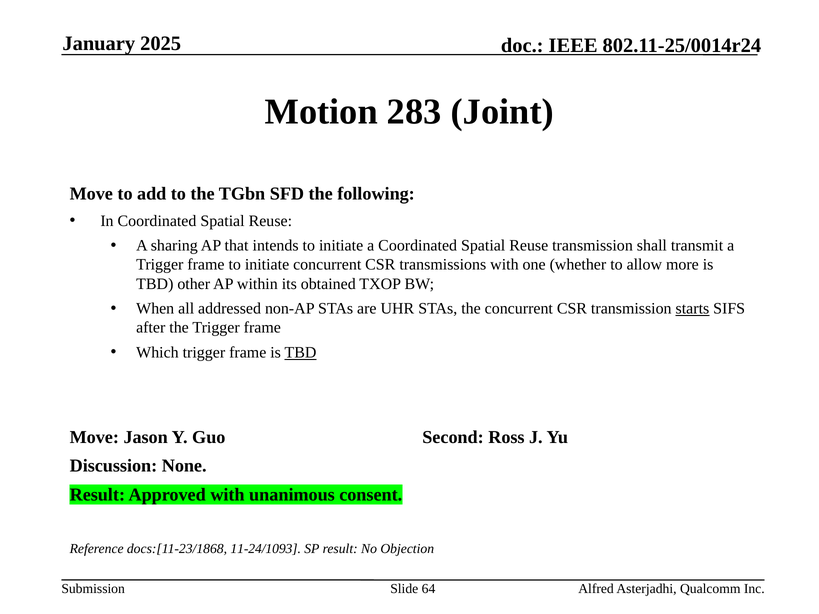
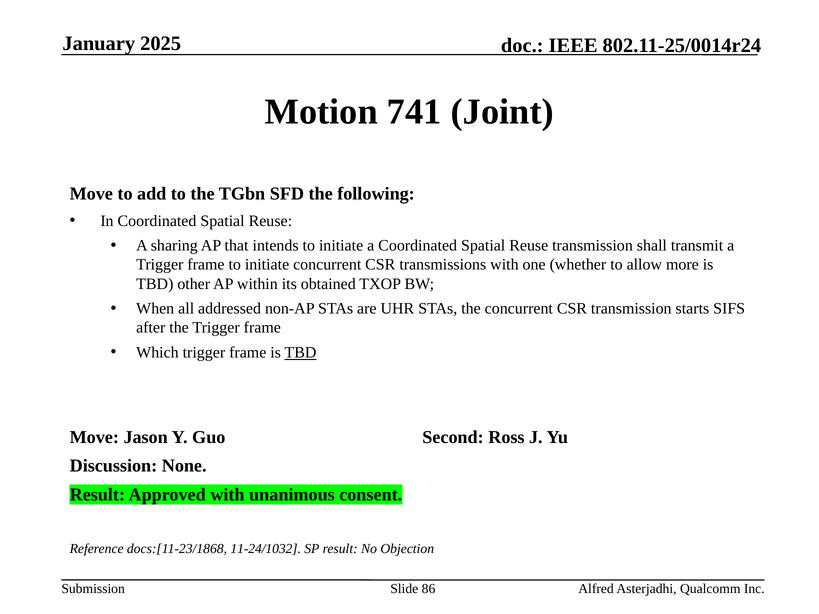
283: 283 -> 741
starts underline: present -> none
11-24/1093: 11-24/1093 -> 11-24/1032
64: 64 -> 86
